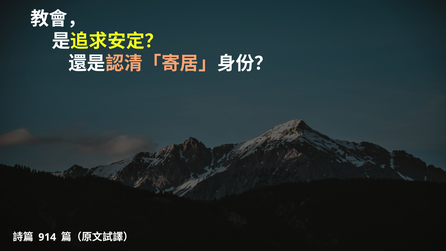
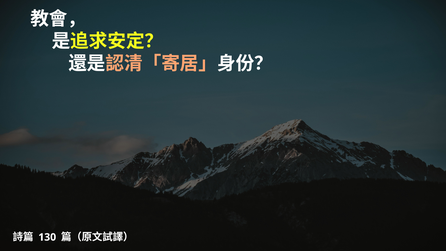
914: 914 -> 130
